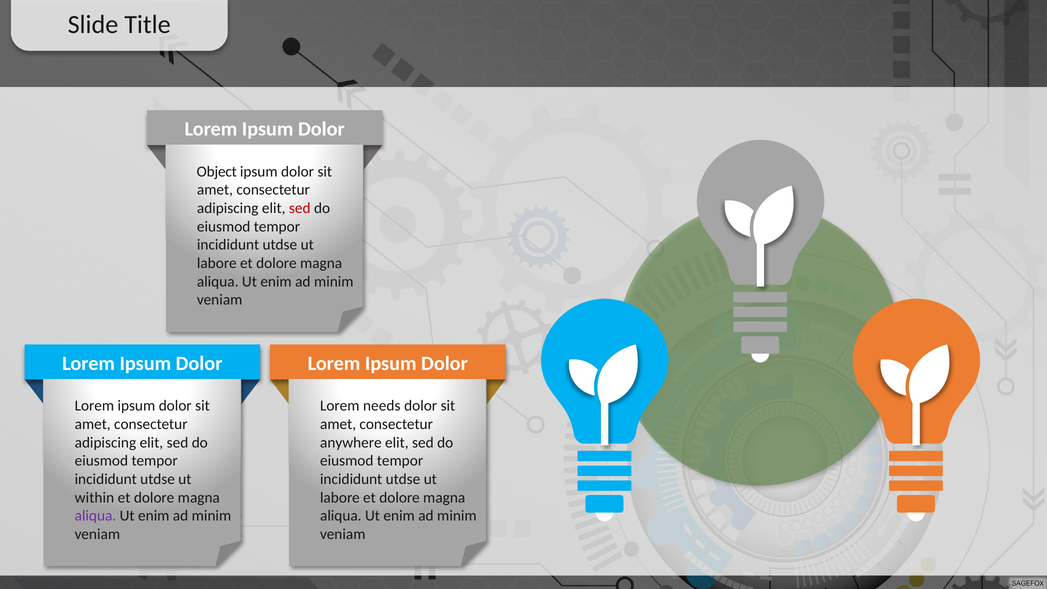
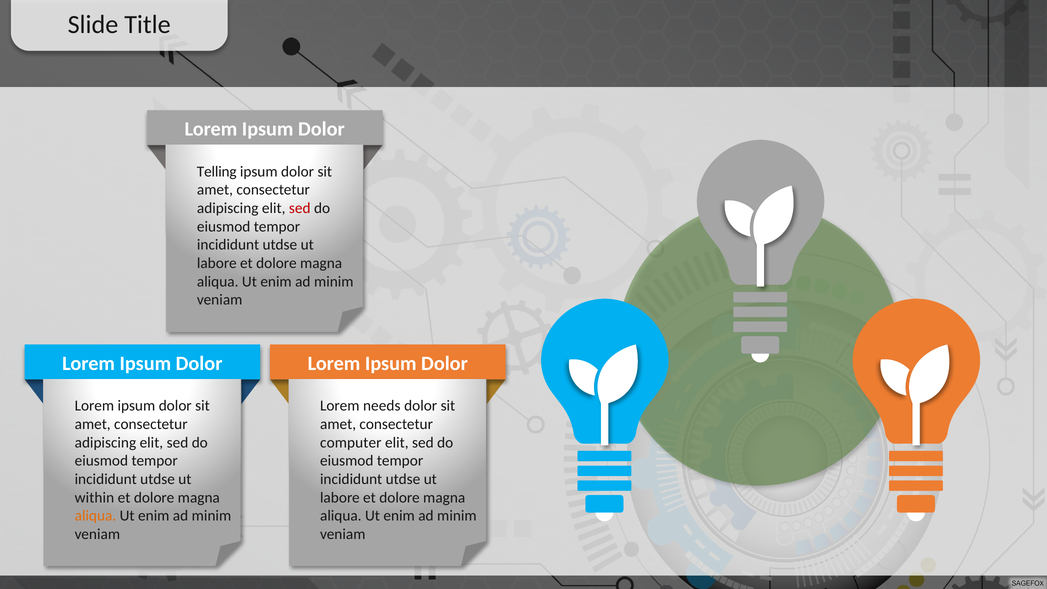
Object: Object -> Telling
anywhere: anywhere -> computer
aliqua at (95, 516) colour: purple -> orange
